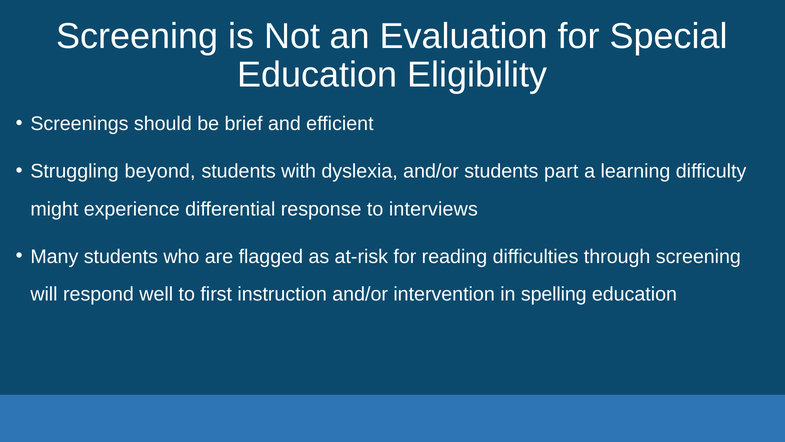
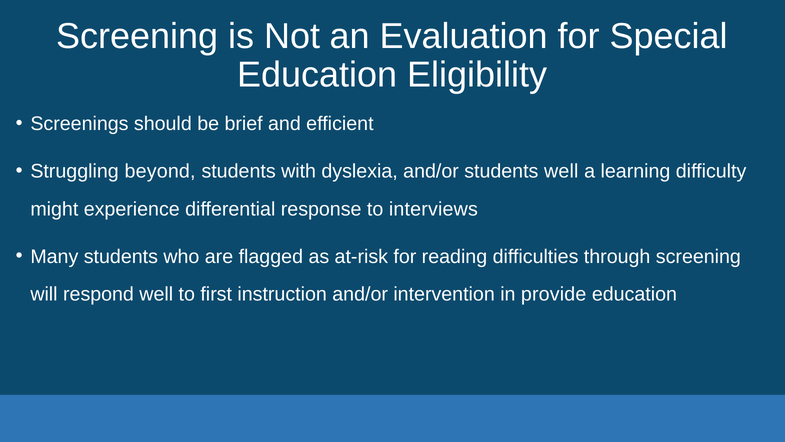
students part: part -> well
spelling: spelling -> provide
